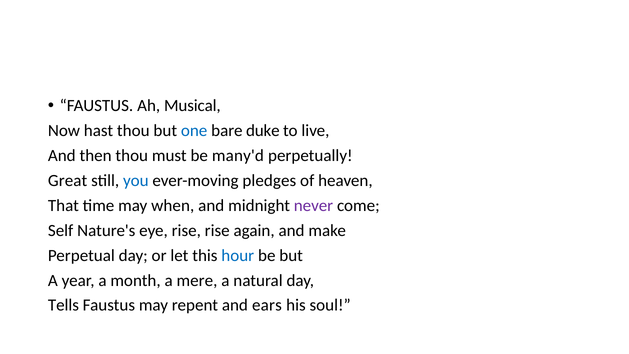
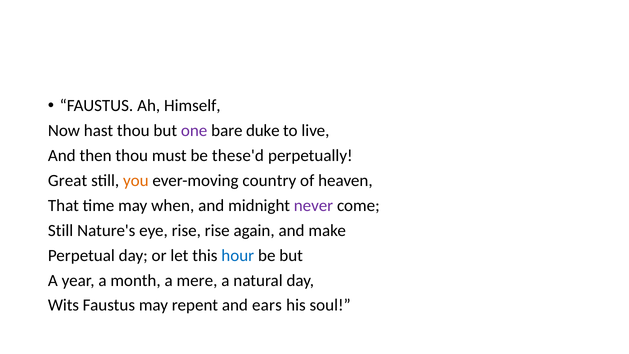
Musical: Musical -> Himself
one colour: blue -> purple
many'd: many'd -> these'd
you colour: blue -> orange
pledges: pledges -> country
Self at (61, 230): Self -> Still
Tells: Tells -> Wits
